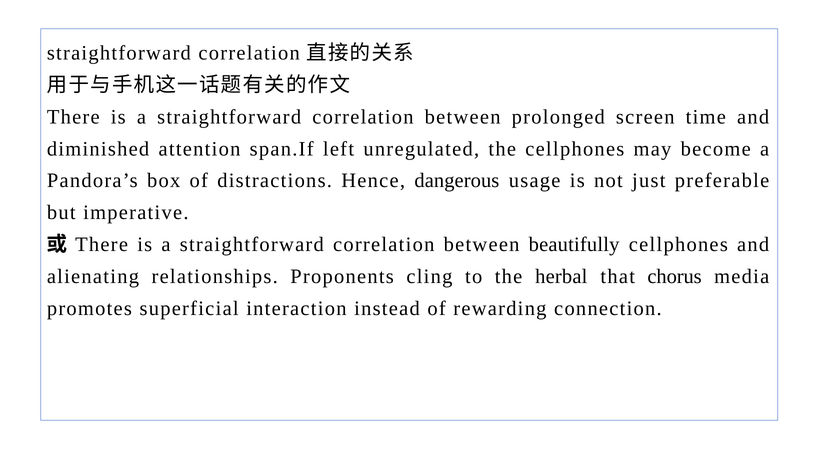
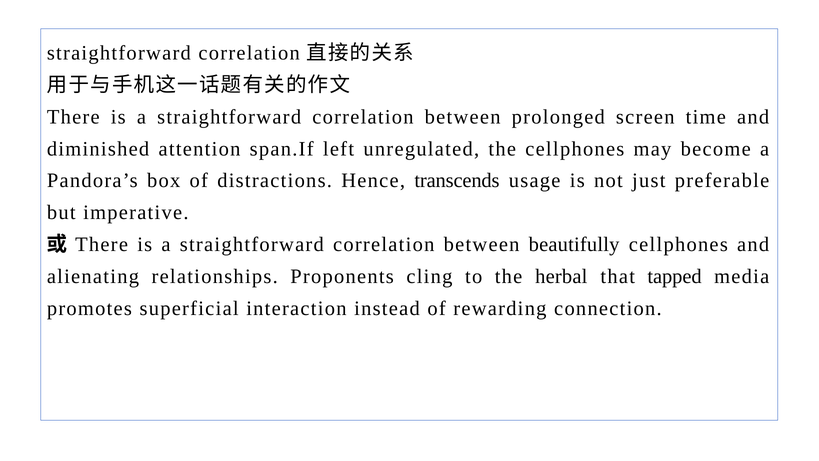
dangerous: dangerous -> transcends
chorus: chorus -> tapped
